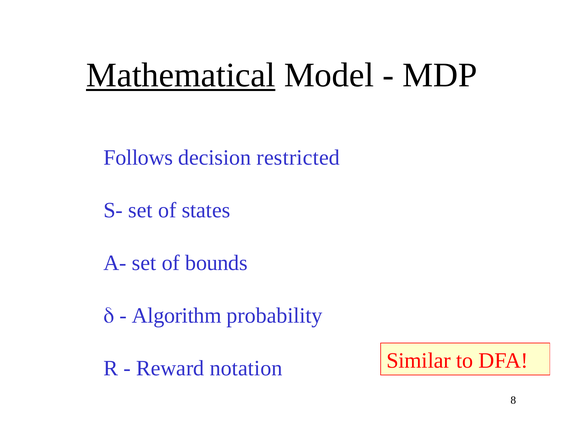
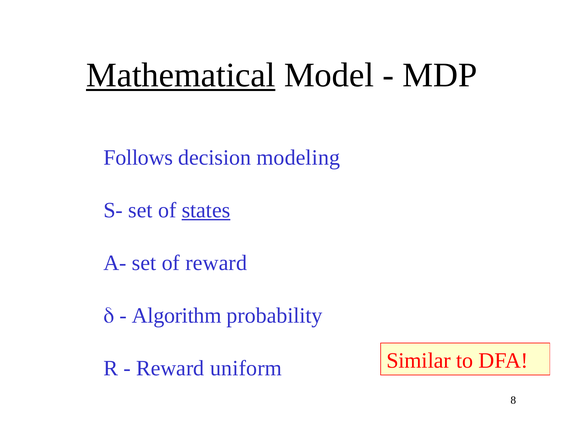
restricted: restricted -> modeling
states underline: none -> present
of bounds: bounds -> reward
notation: notation -> uniform
